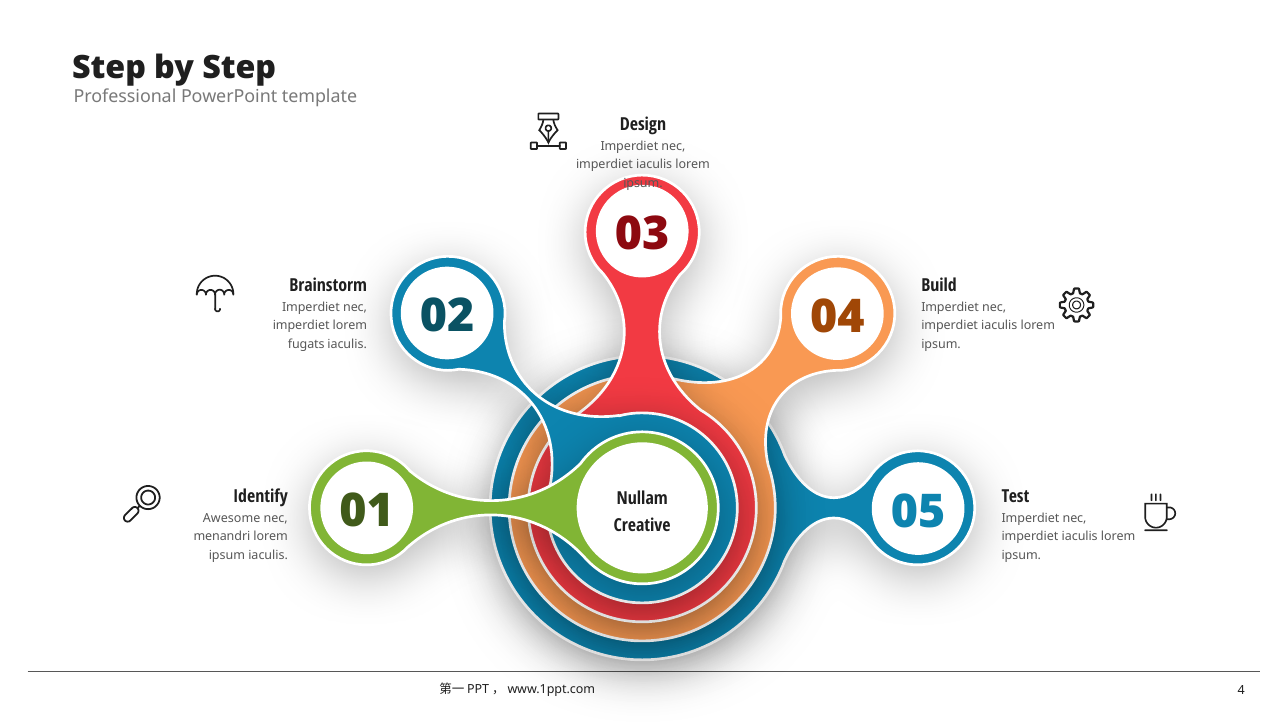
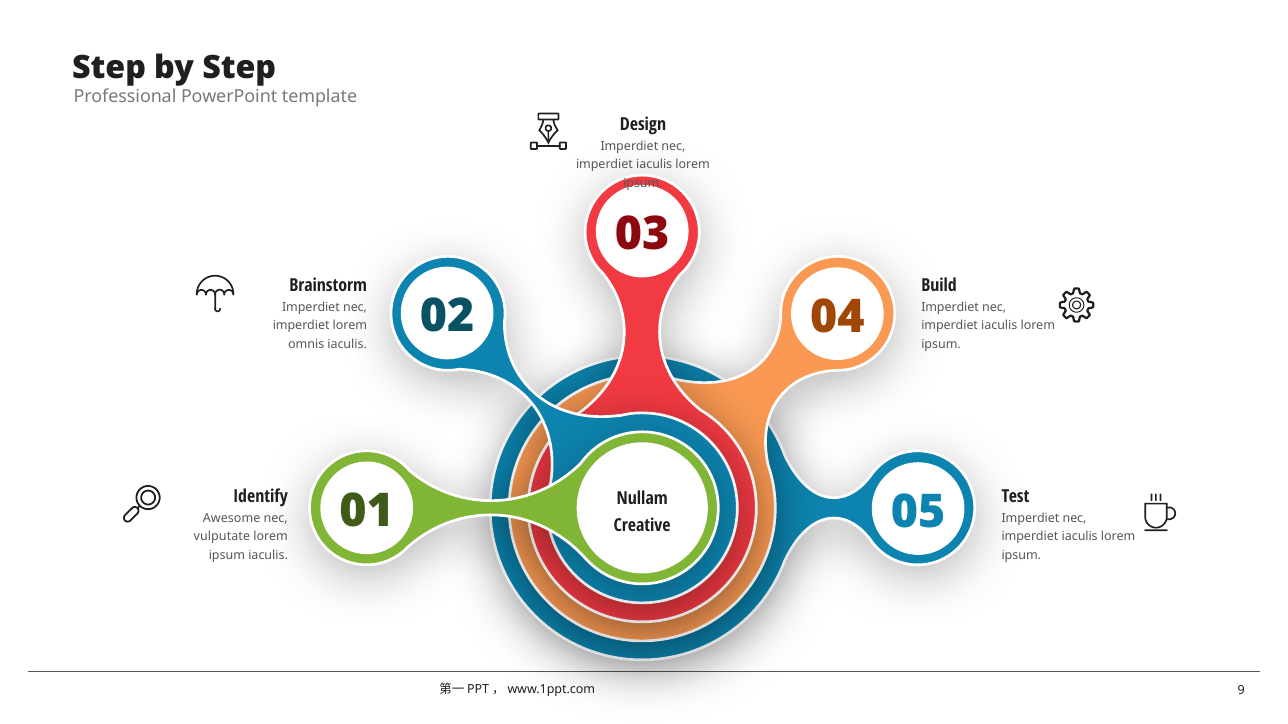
fugats: fugats -> omnis
menandri: menandri -> vulputate
4: 4 -> 9
